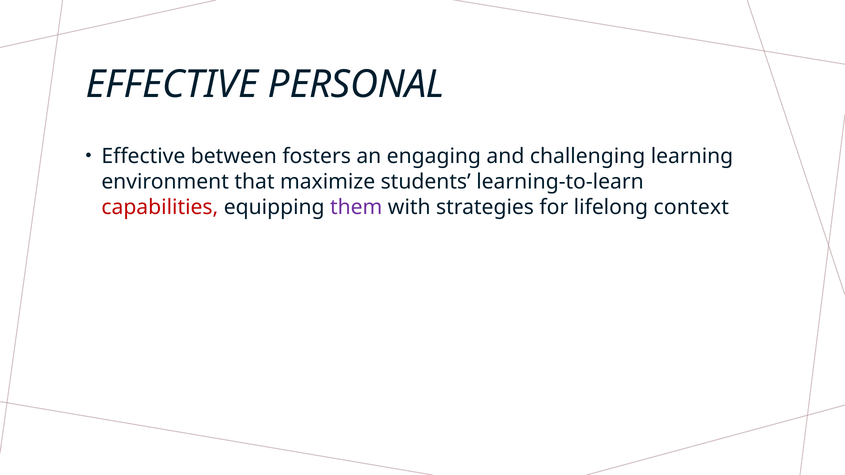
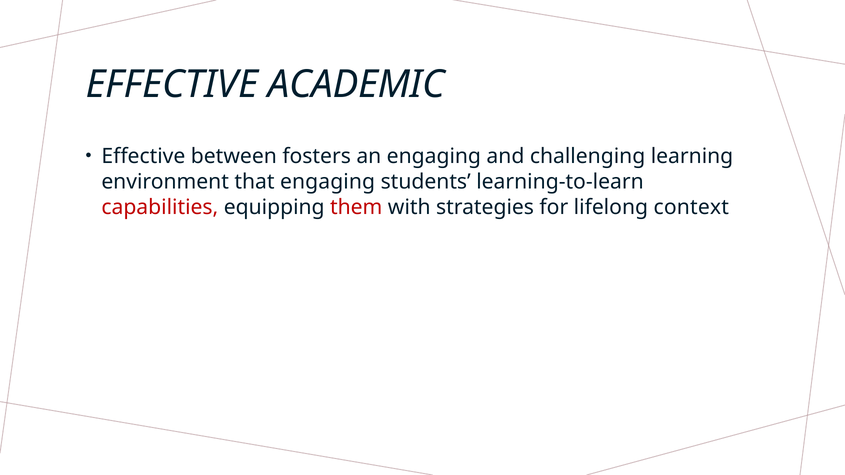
PERSONAL: PERSONAL -> ACADEMIC
that maximize: maximize -> engaging
them colour: purple -> red
